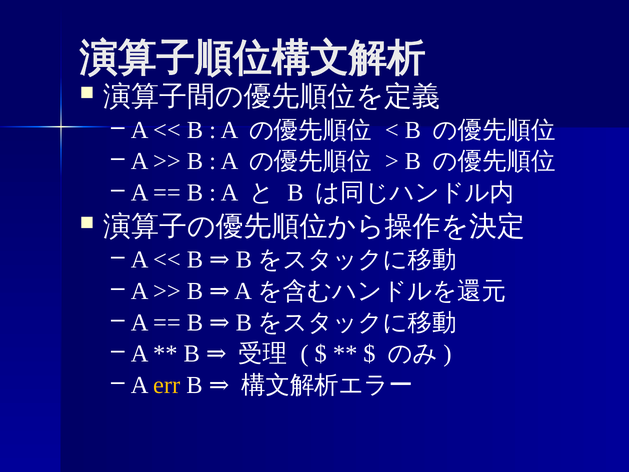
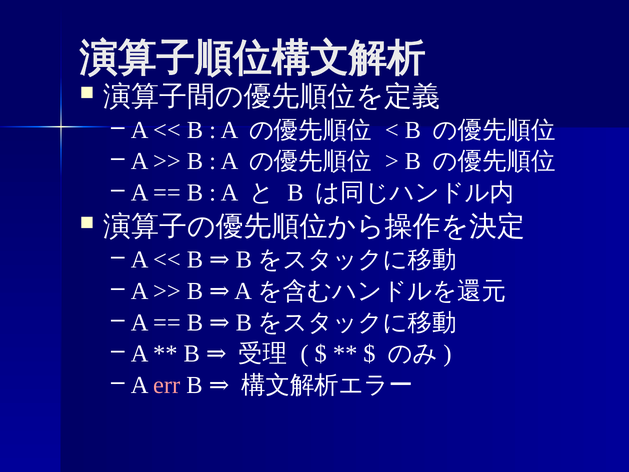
err colour: yellow -> pink
